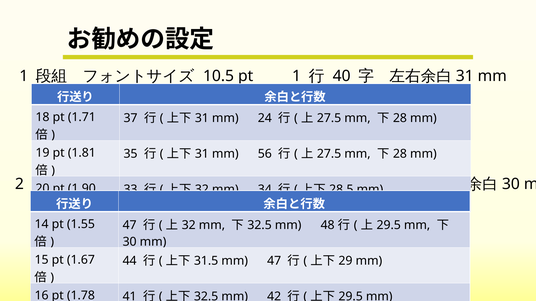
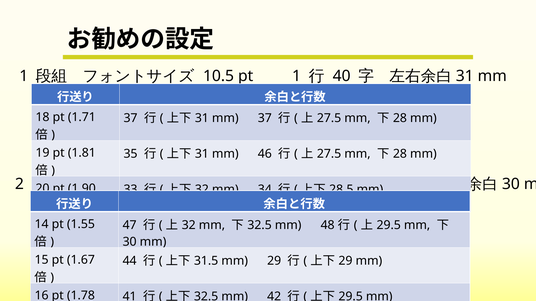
mm 24: 24 -> 37
56: 56 -> 46
mm 47: 47 -> 29
